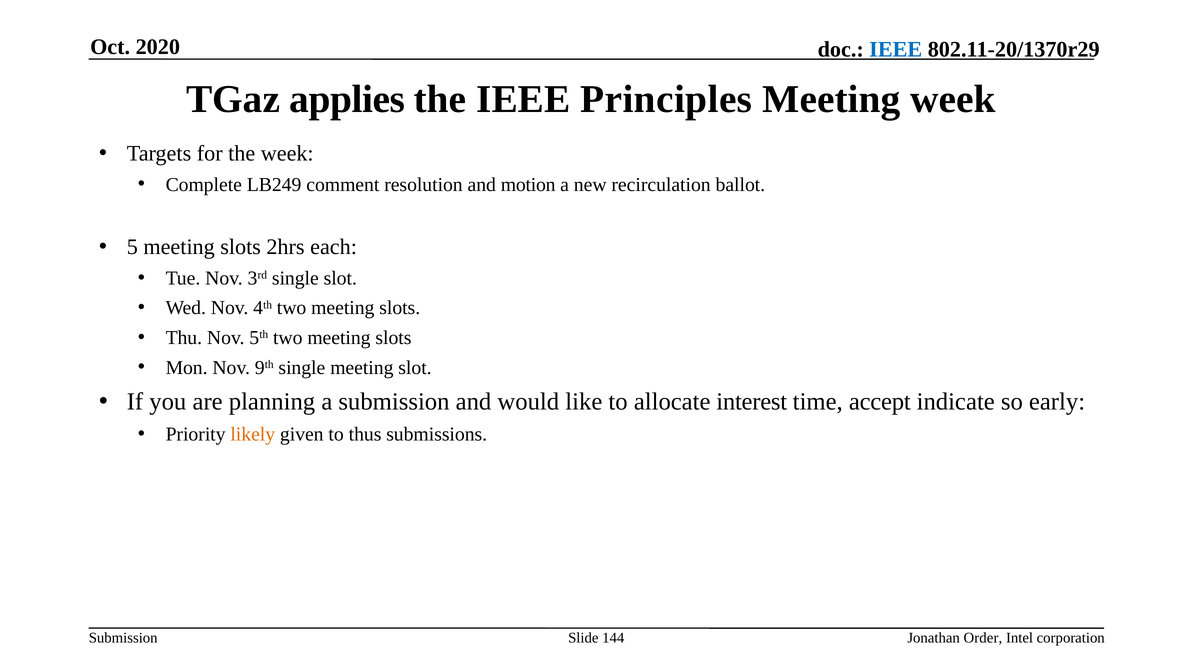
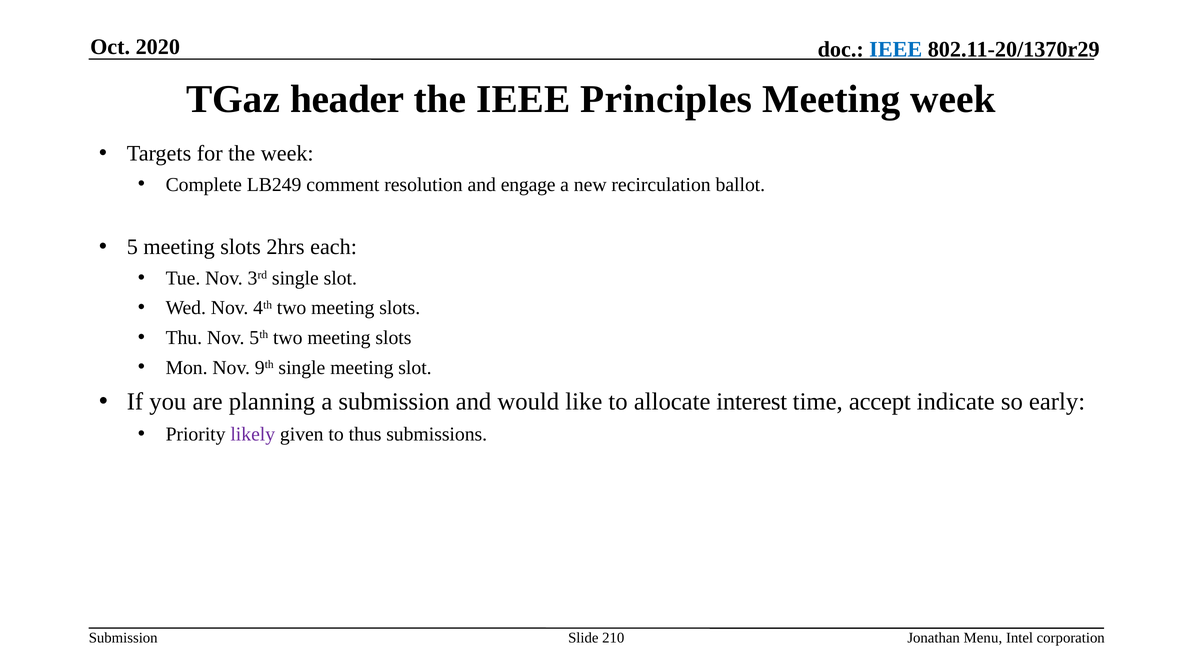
applies: applies -> header
motion: motion -> engage
likely colour: orange -> purple
144: 144 -> 210
Order: Order -> Menu
